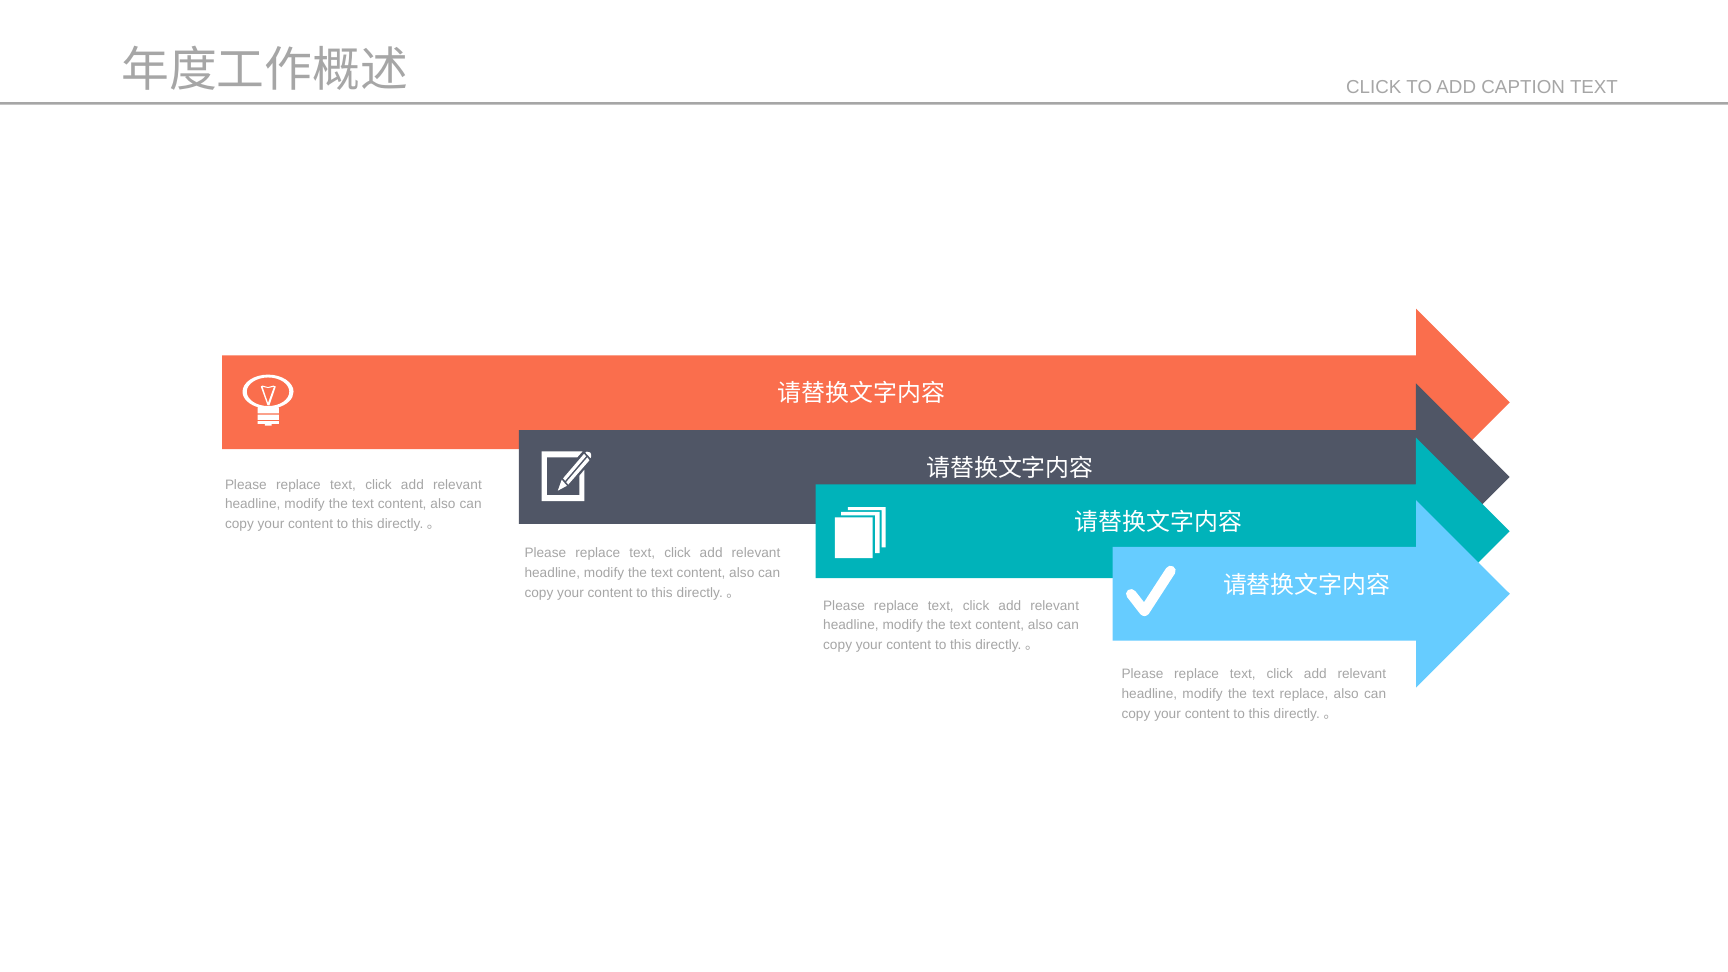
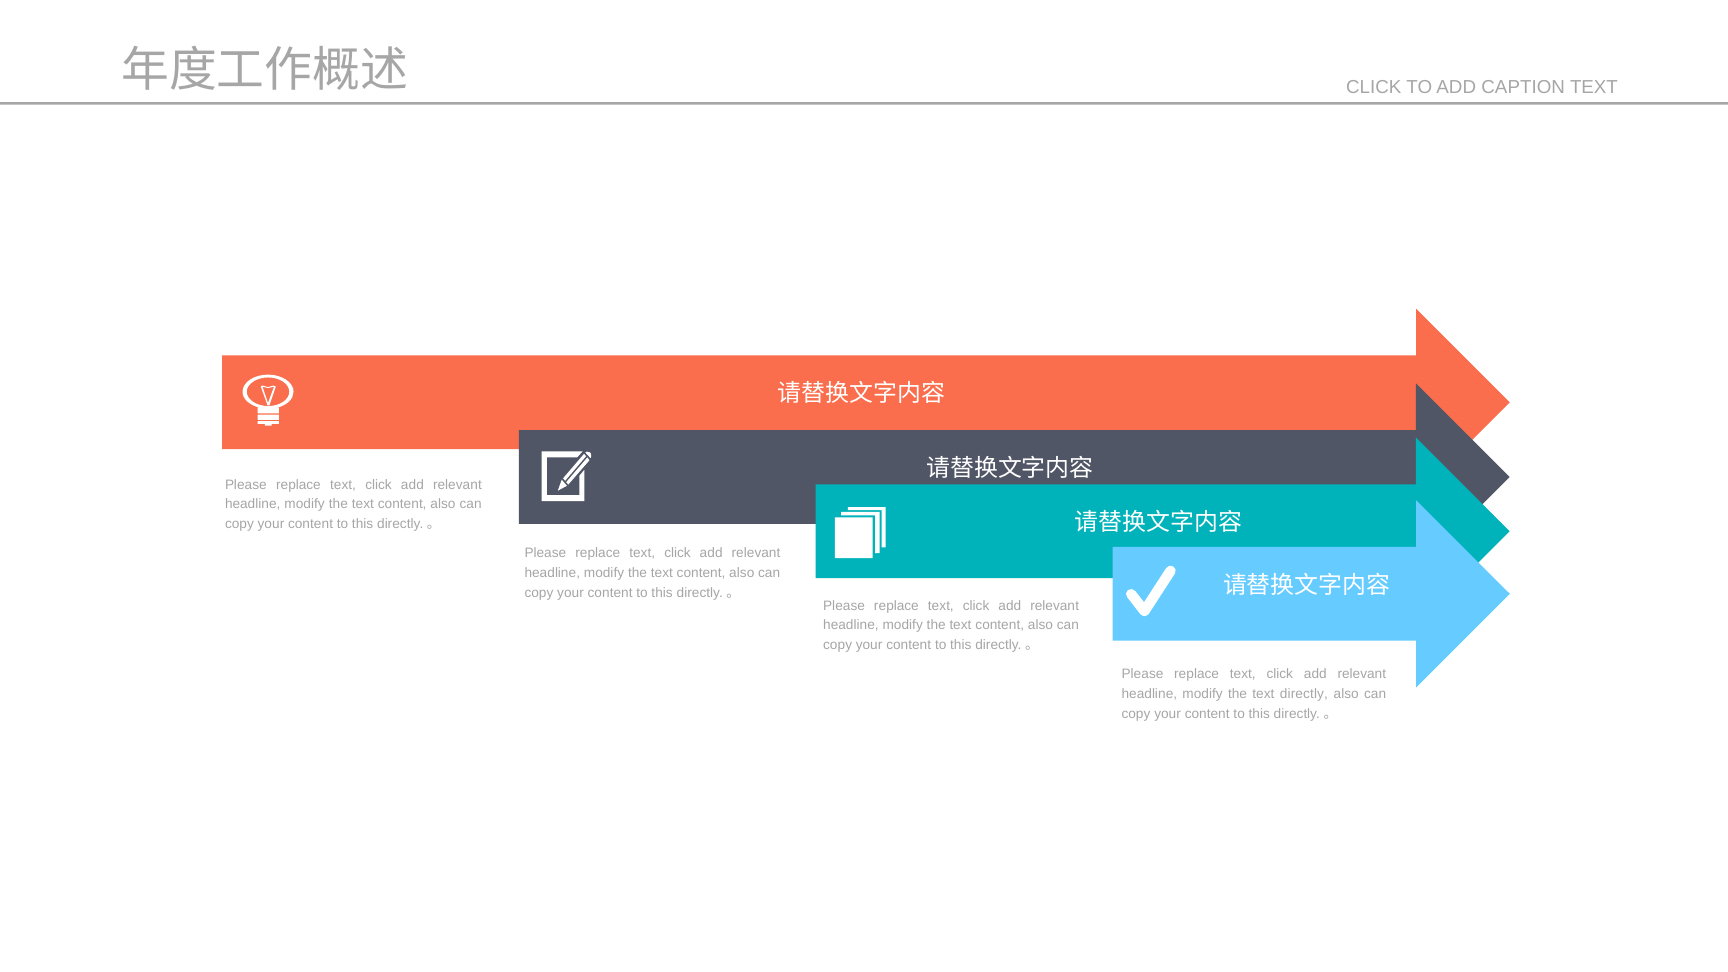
text replace: replace -> directly
